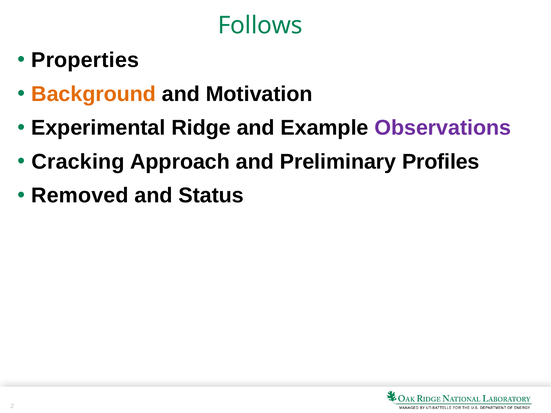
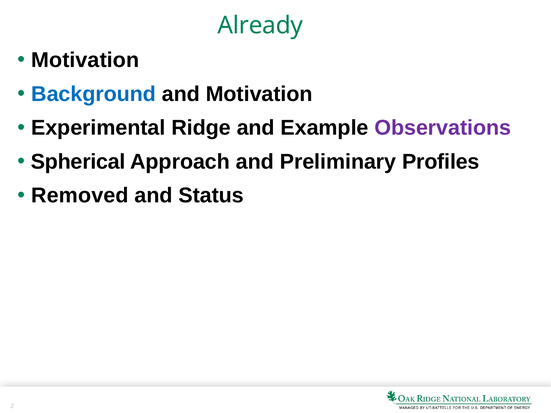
Follows: Follows -> Already
Properties at (85, 60): Properties -> Motivation
Background colour: orange -> blue
Cracking: Cracking -> Spherical
